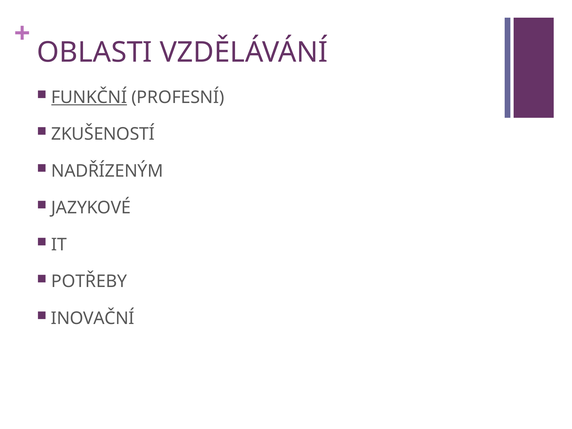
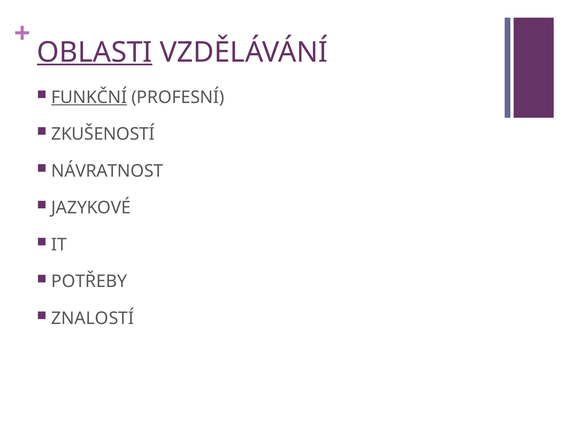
OBLASTI underline: none -> present
NADŘÍZENÝM: NADŘÍZENÝM -> NÁVRATNOST
INOVAČNÍ: INOVAČNÍ -> ZNALOSTÍ
